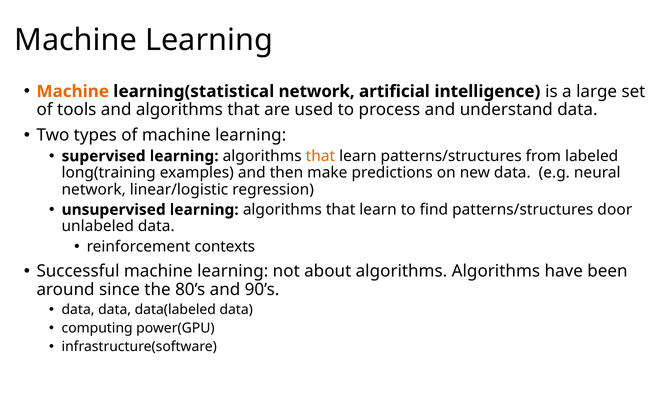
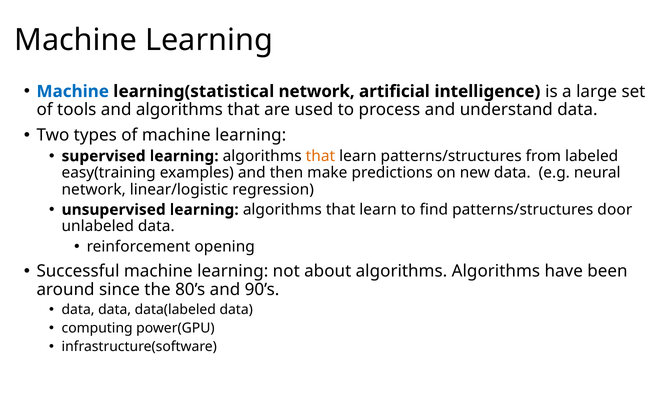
Machine at (73, 91) colour: orange -> blue
long(training: long(training -> easy(training
contexts: contexts -> opening
